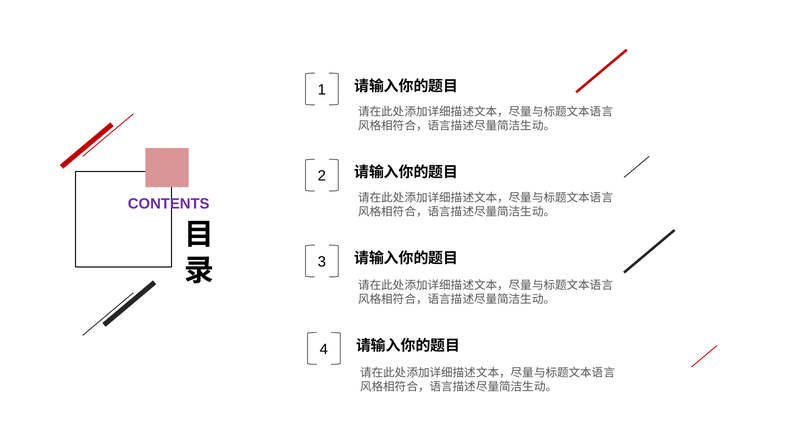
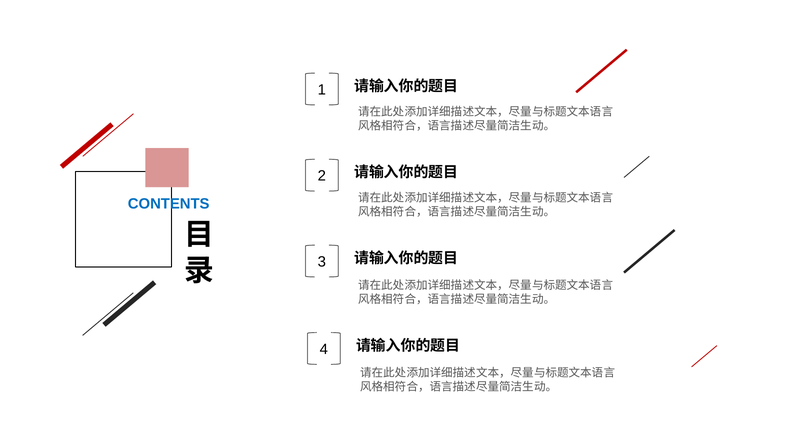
CONTENTS colour: purple -> blue
